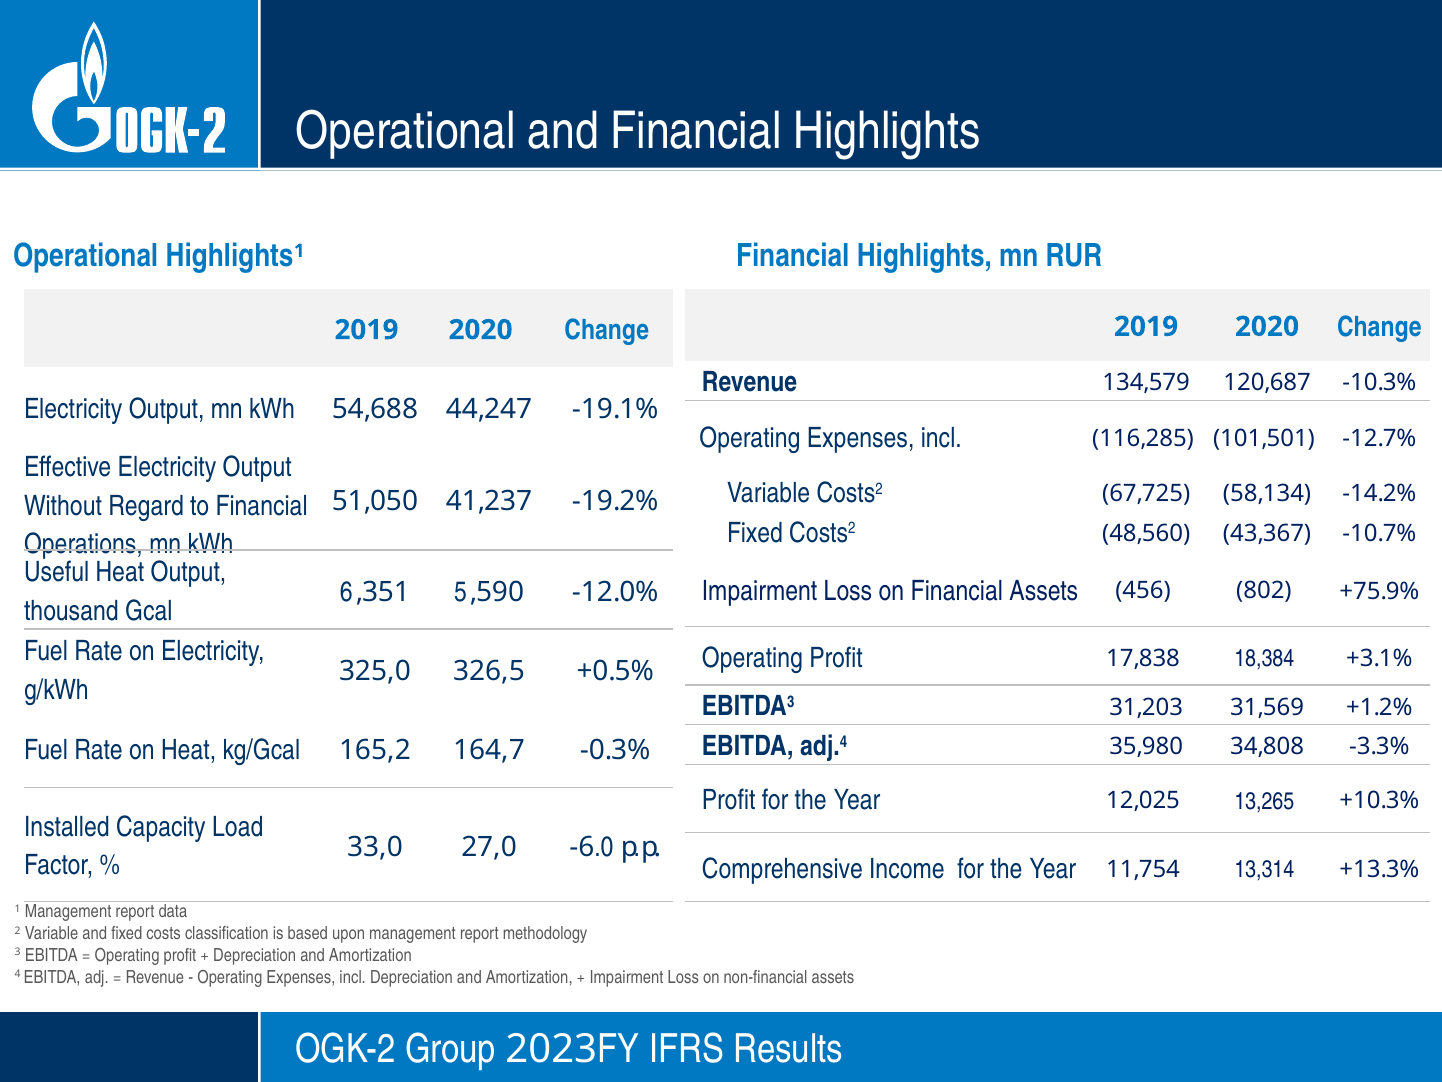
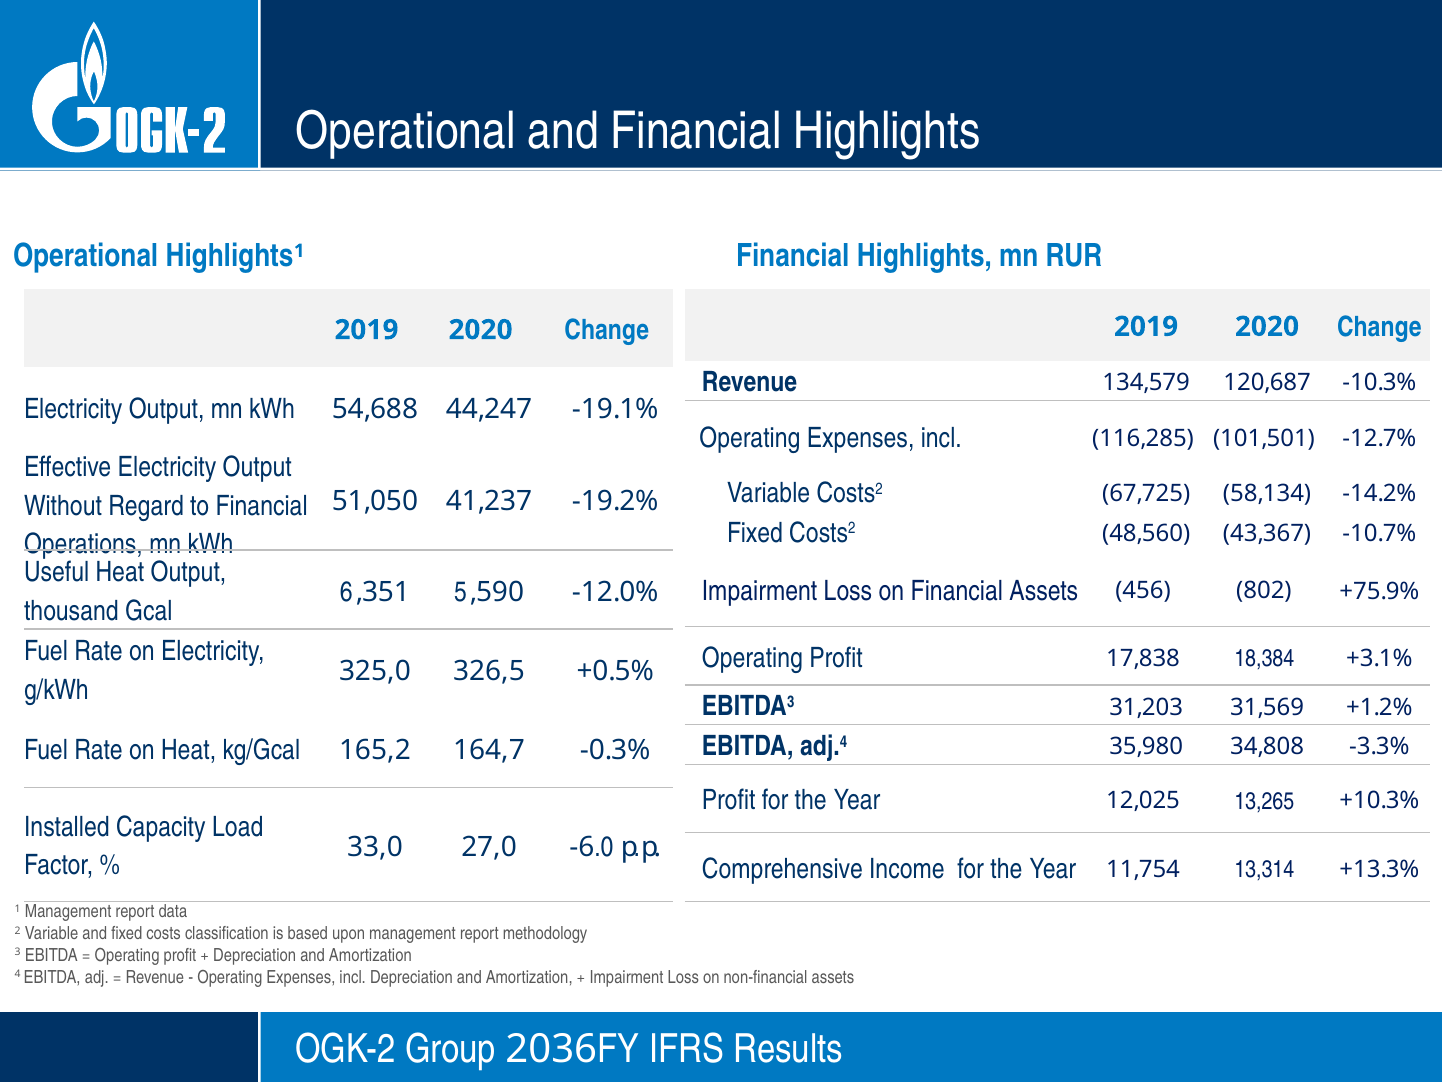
2023: 2023 -> 2036
